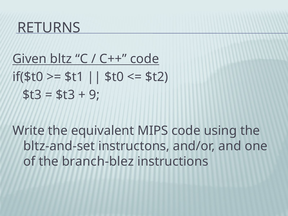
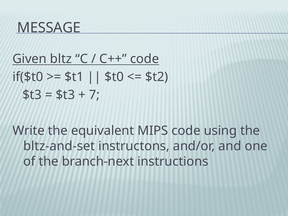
RETURNS: RETURNS -> MESSAGE
9: 9 -> 7
branch-blez: branch-blez -> branch-next
